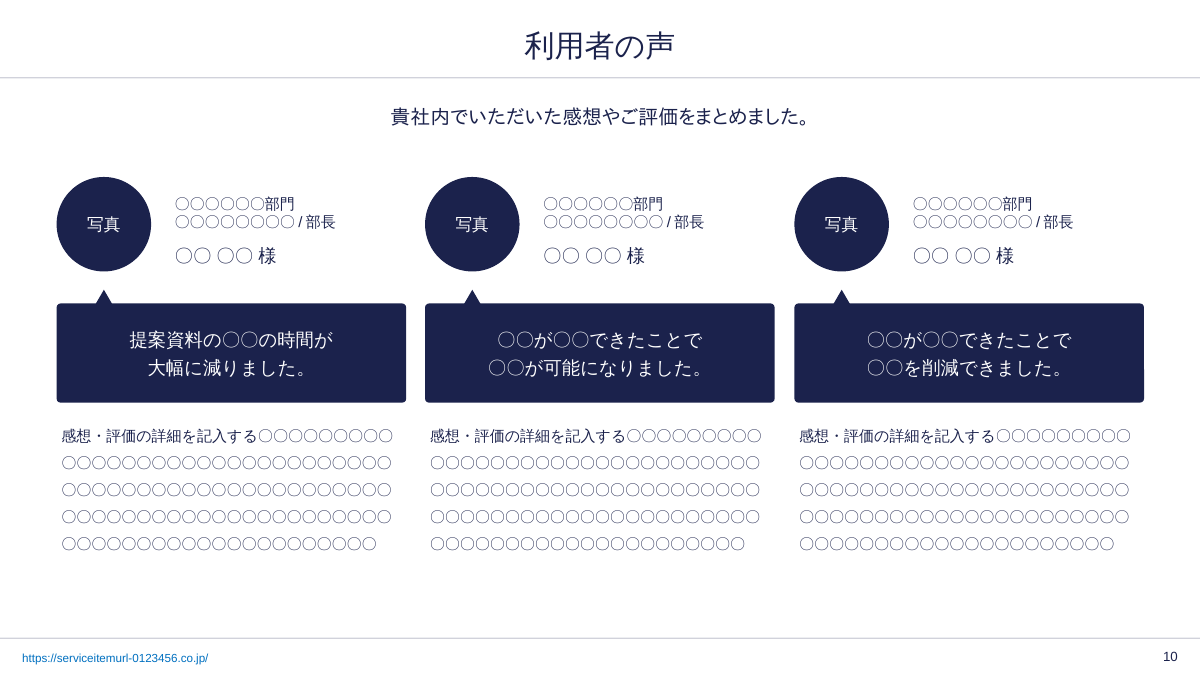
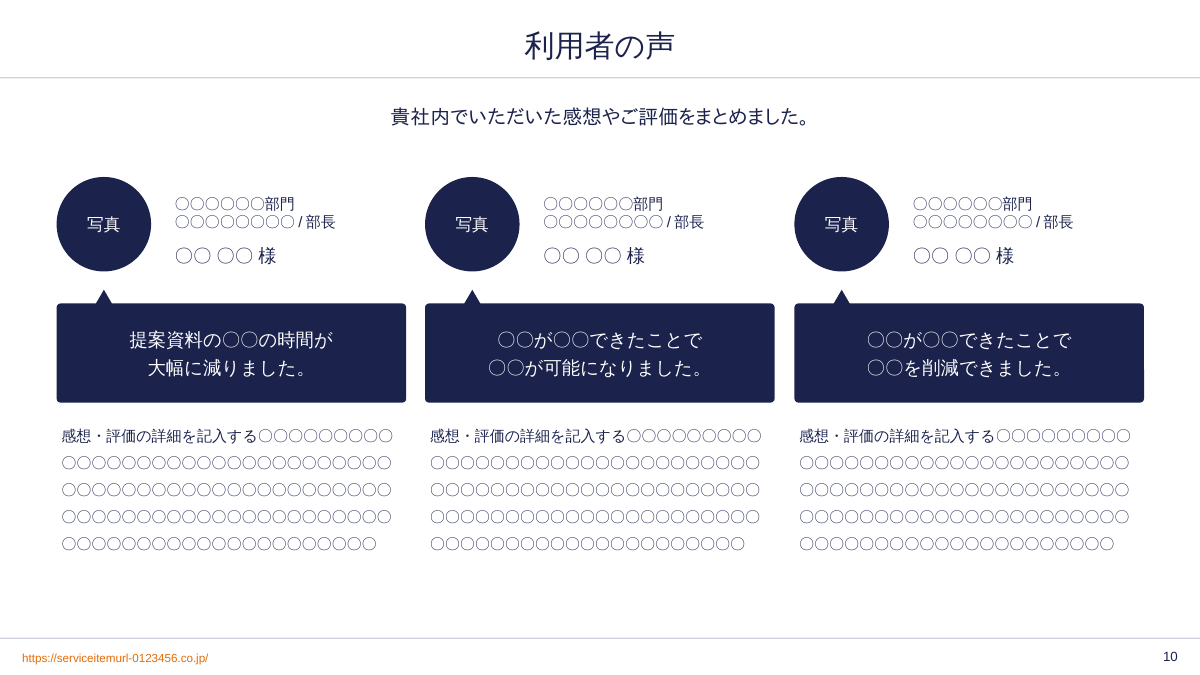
https://serviceitemurl-0123456.co.jp/ colour: blue -> orange
